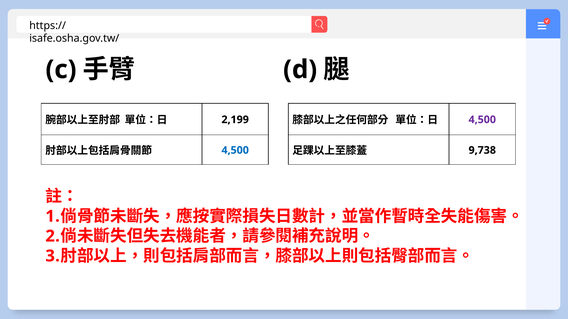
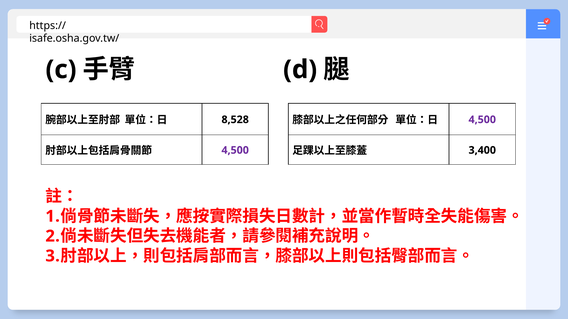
2,199: 2,199 -> 8,528
4,500 at (235, 150) colour: blue -> purple
9,738: 9,738 -> 3,400
